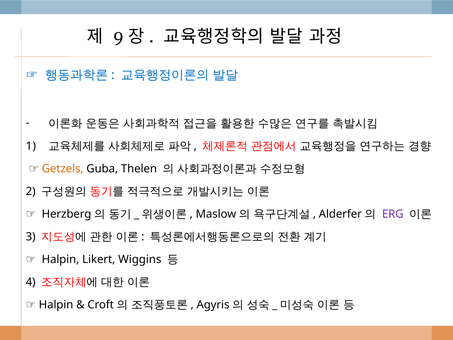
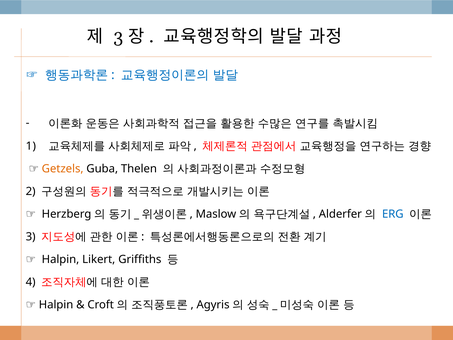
9 at (118, 37): 9 -> 3
ERG colour: purple -> blue
Wiggins: Wiggins -> Griffiths
